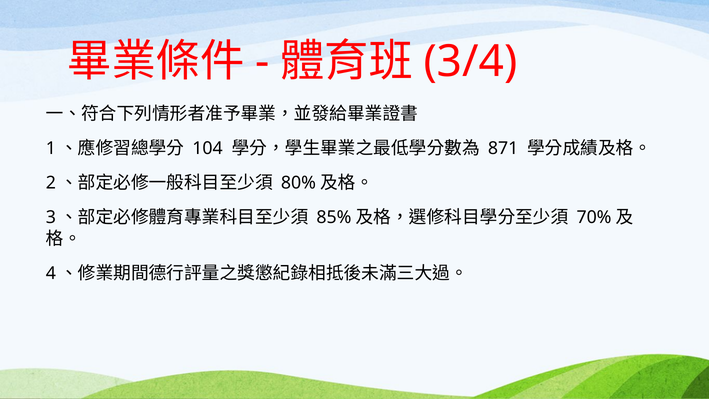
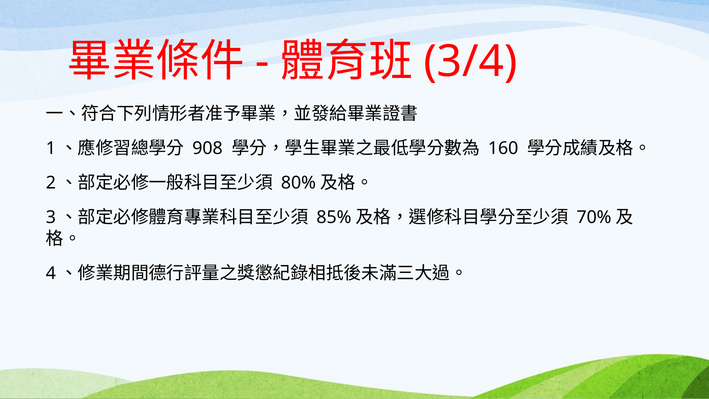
104: 104 -> 908
871: 871 -> 160
